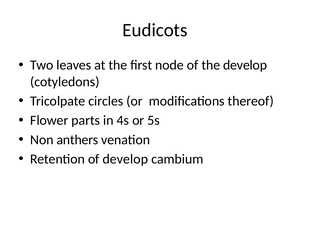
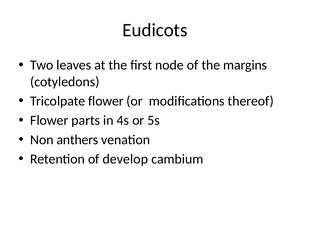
the develop: develop -> margins
Tricolpate circles: circles -> flower
